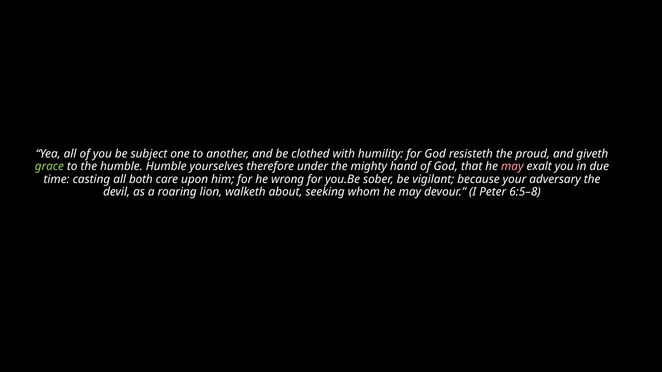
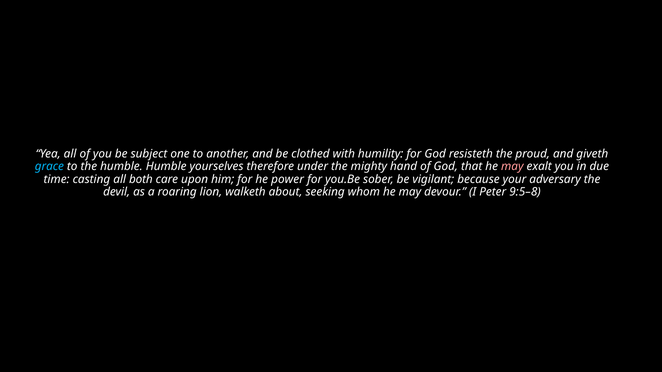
grace colour: light green -> light blue
wrong: wrong -> power
6:5–8: 6:5–8 -> 9:5–8
